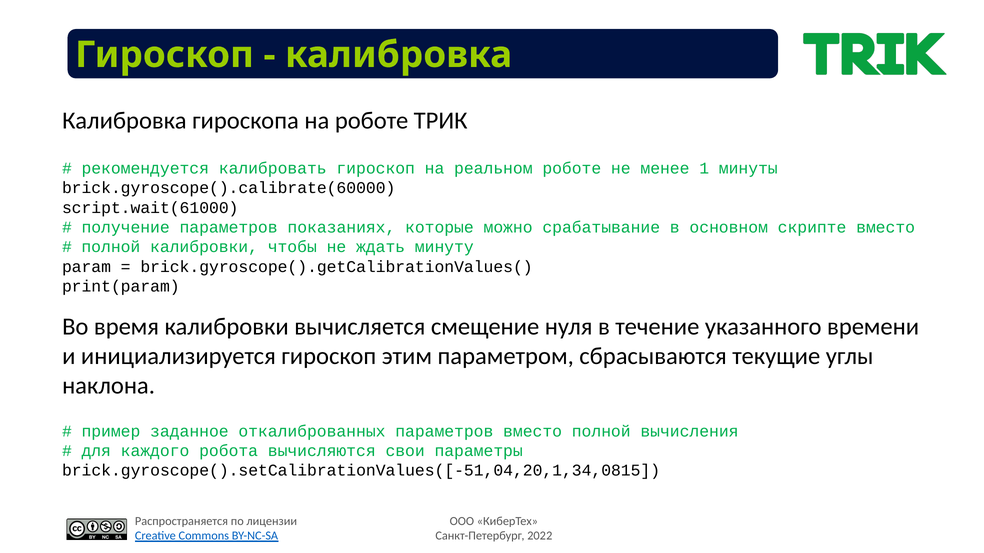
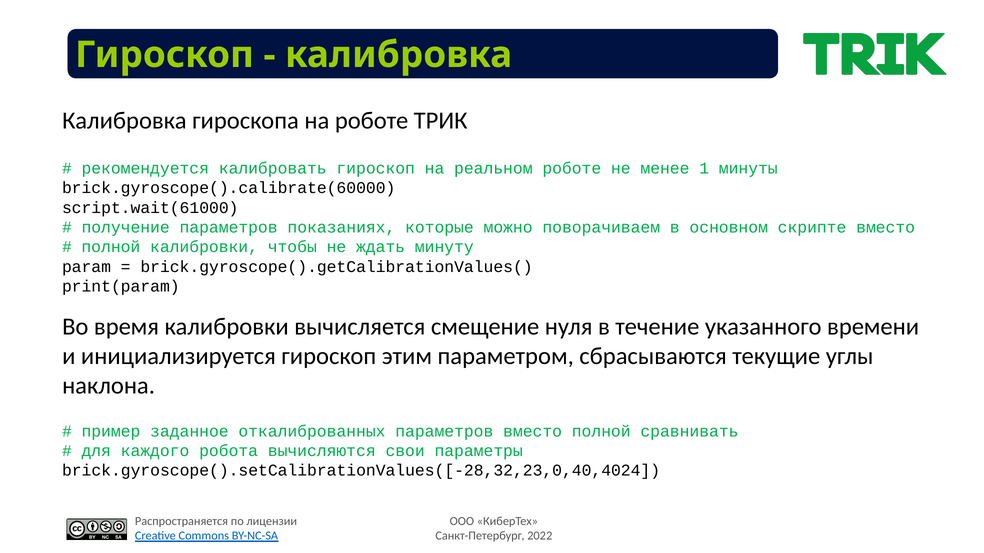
срабатывание: срабатывание -> поворачиваем
вычисления: вычисления -> сравнивать
brick.gyroscope().setCalibrationValues([-51,04,20,1,34,0815: brick.gyroscope().setCalibrationValues([-51,04,20,1,34,0815 -> brick.gyroscope().setCalibrationValues([-28,32,23,0,40,4024
